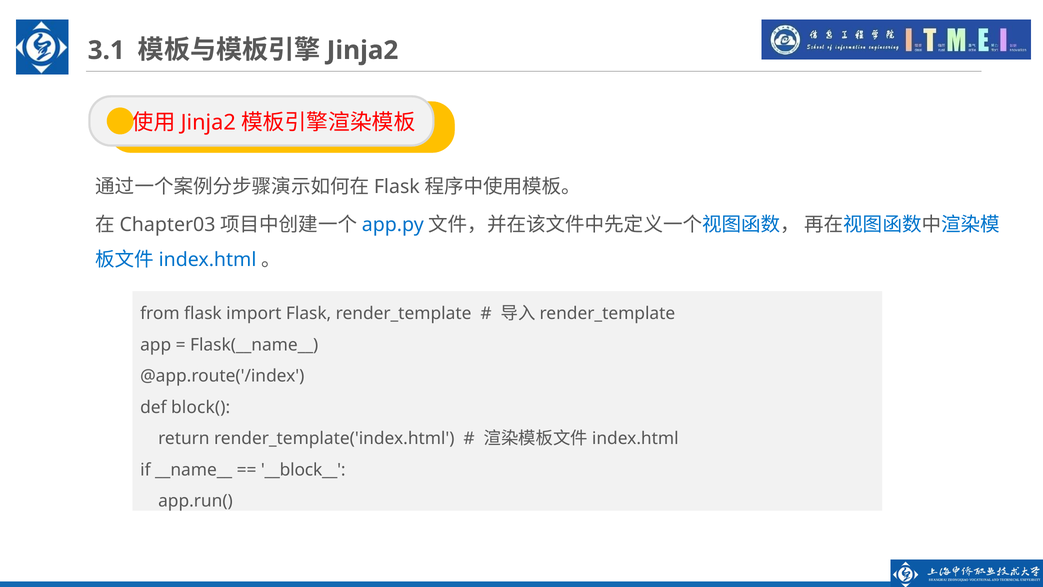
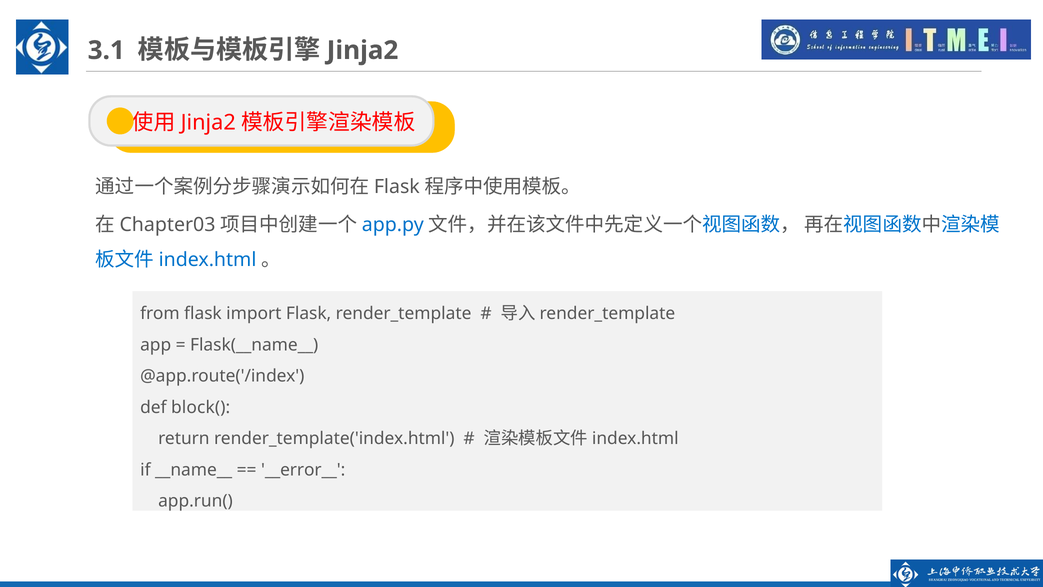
__block__: __block__ -> __error__
